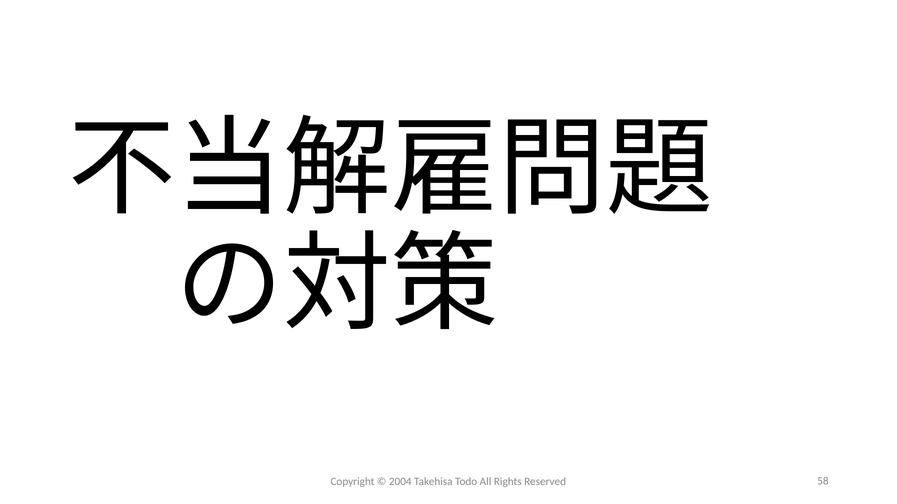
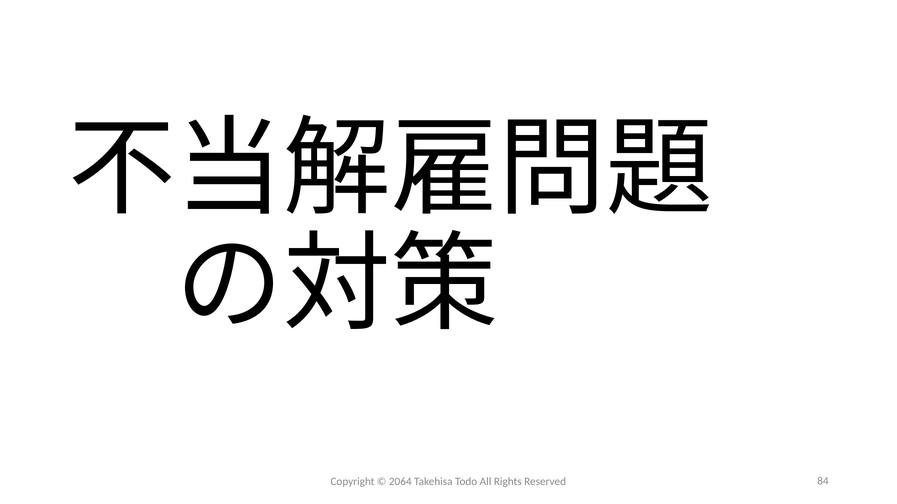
2004: 2004 -> 2064
58: 58 -> 84
